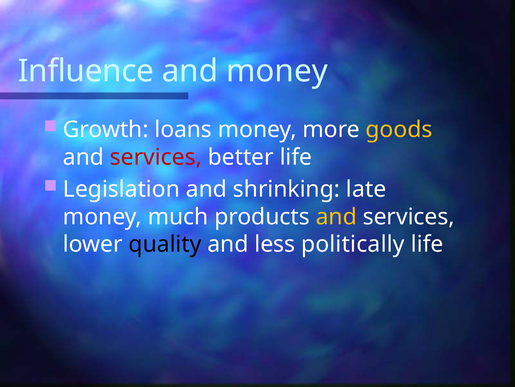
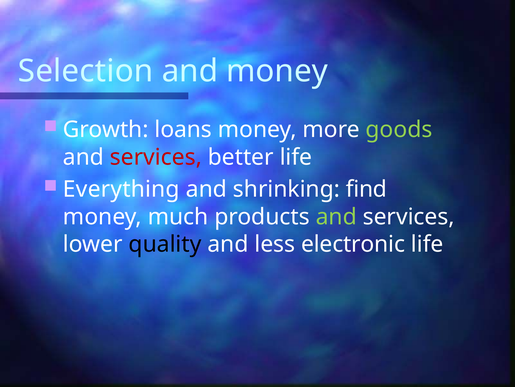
Influence: Influence -> Selection
goods colour: yellow -> light green
Legislation: Legislation -> Everything
late: late -> find
and at (336, 216) colour: yellow -> light green
politically: politically -> electronic
